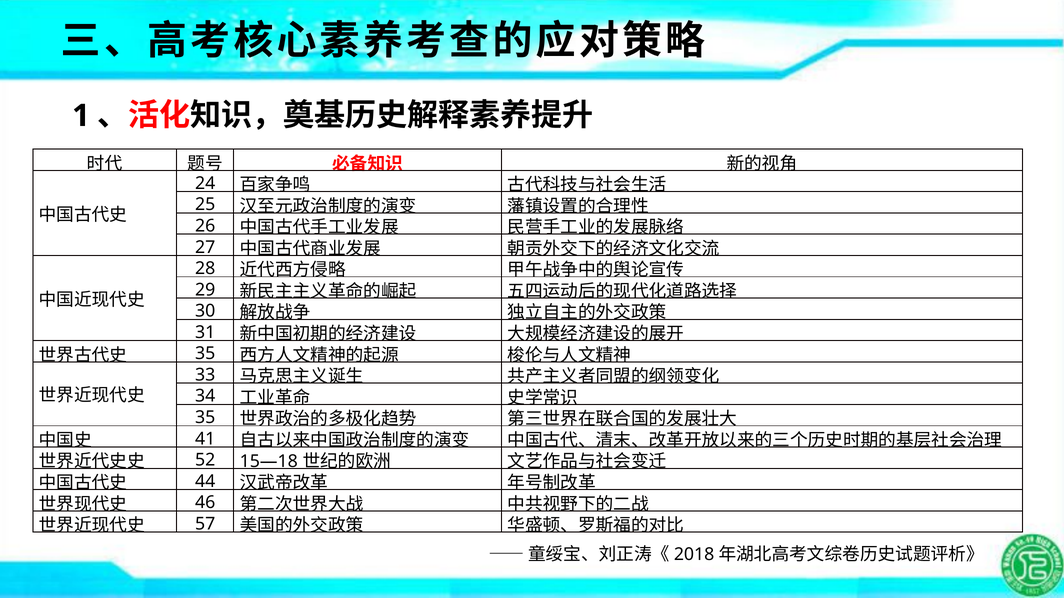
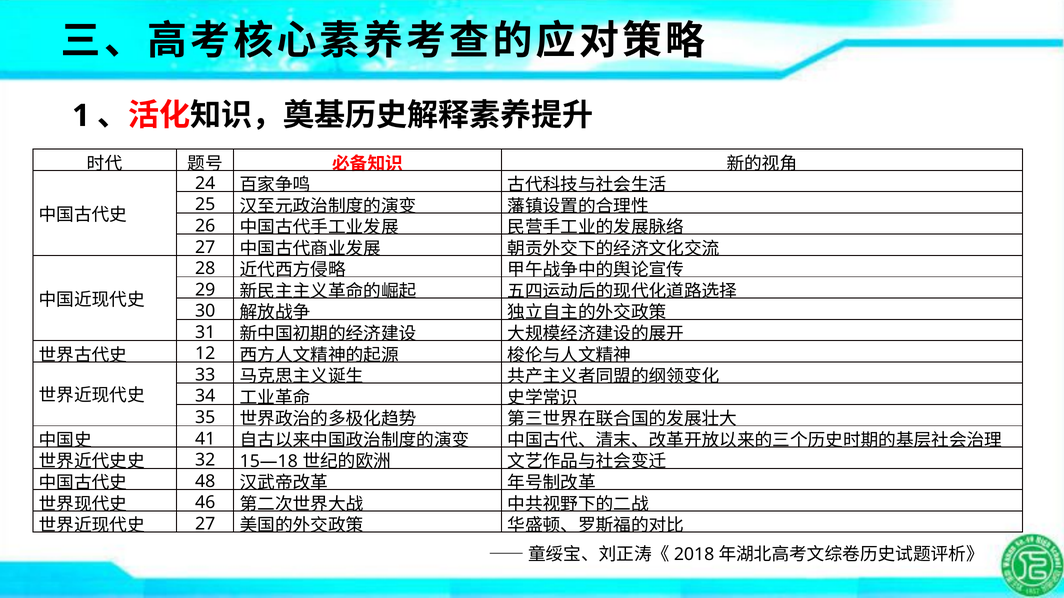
35 at (205, 354): 35 -> 12
52: 52 -> 32
44: 44 -> 48
57 at (205, 524): 57 -> 27
